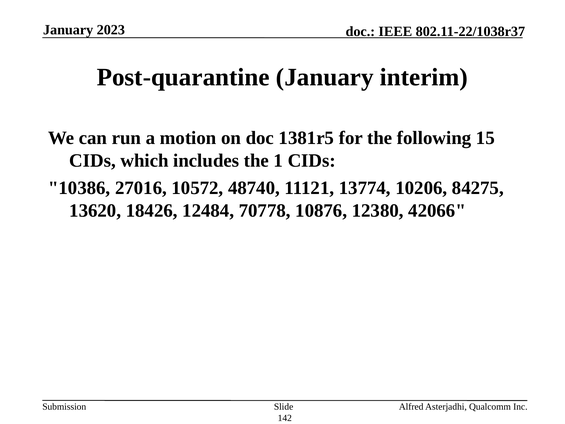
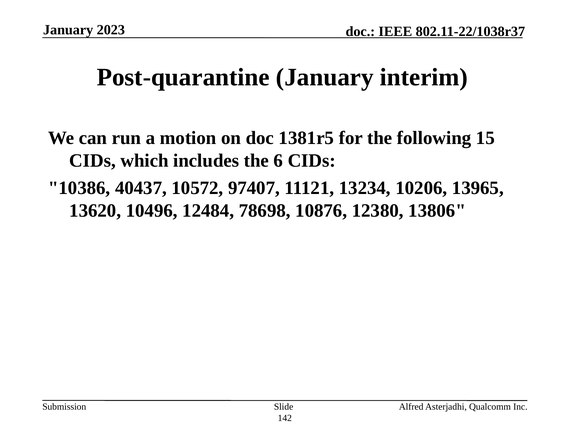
1: 1 -> 6
27016: 27016 -> 40437
48740: 48740 -> 97407
13774: 13774 -> 13234
84275: 84275 -> 13965
18426: 18426 -> 10496
70778: 70778 -> 78698
42066: 42066 -> 13806
